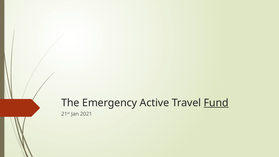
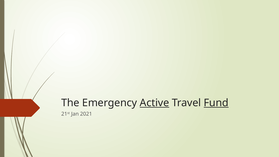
Active underline: none -> present
